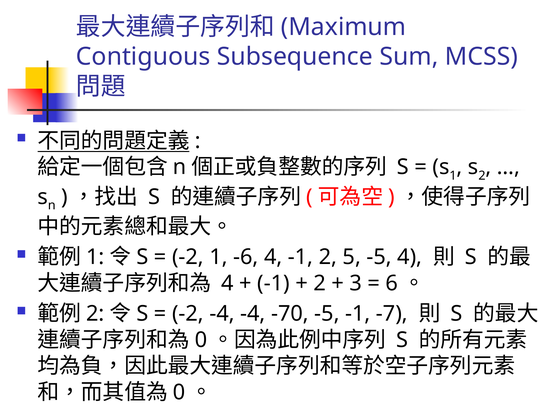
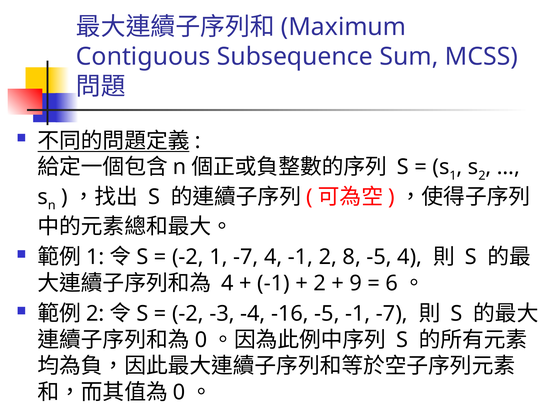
1 -6: -6 -> -7
5: 5 -> 8
3: 3 -> 9
-2 -4: -4 -> -3
-70: -70 -> -16
